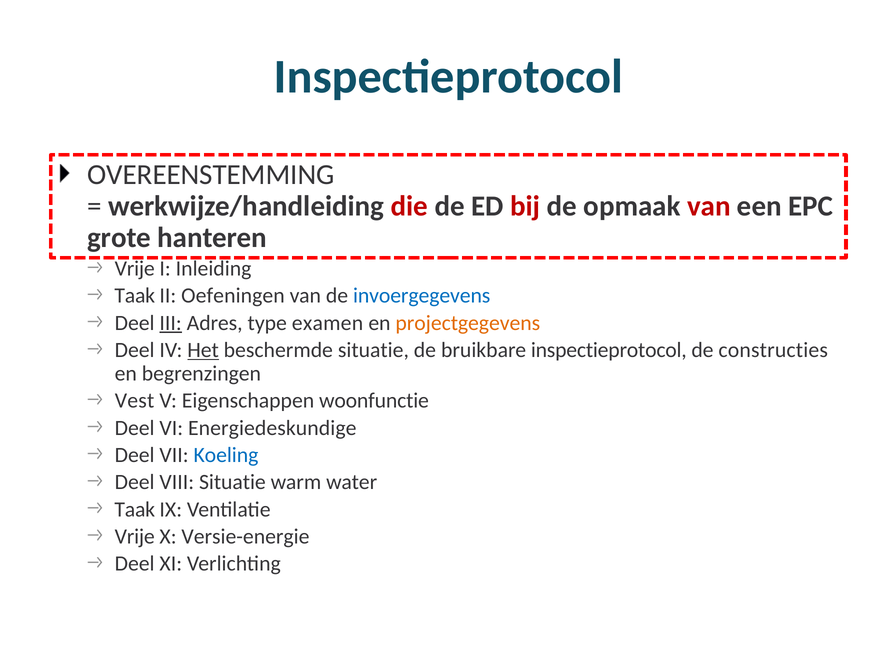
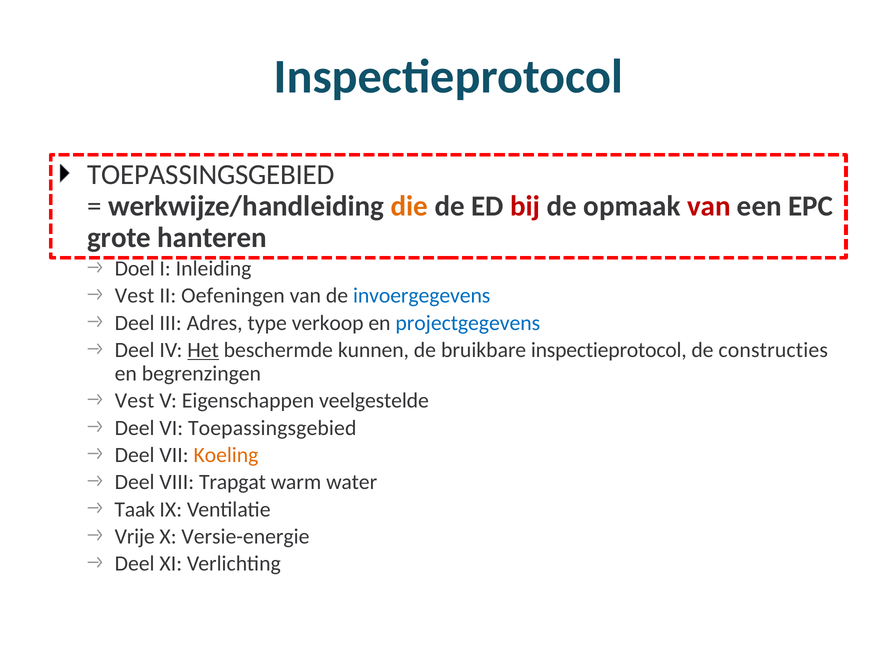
OVEREENSTEMMING at (211, 175): OVEREENSTEMMING -> TOEPASSINGSGEBIED
die colour: red -> orange
Vrije at (135, 268): Vrije -> Doel
Taak at (135, 296): Taak -> Vest
III underline: present -> none
examen: examen -> verkoop
projectgegevens colour: orange -> blue
beschermde situatie: situatie -> kunnen
woonfunctie: woonfunctie -> veelgestelde
VI Energiedeskundige: Energiedeskundige -> Toepassingsgebied
Koeling colour: blue -> orange
VIII Situatie: Situatie -> Trapgat
